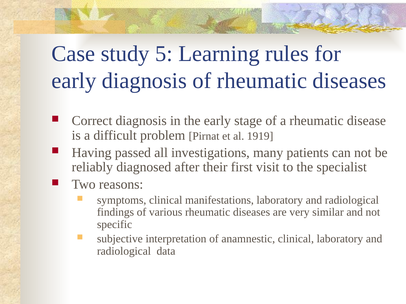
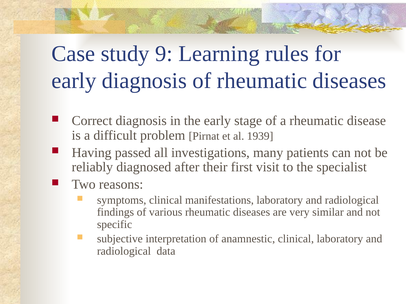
5: 5 -> 9
1919: 1919 -> 1939
